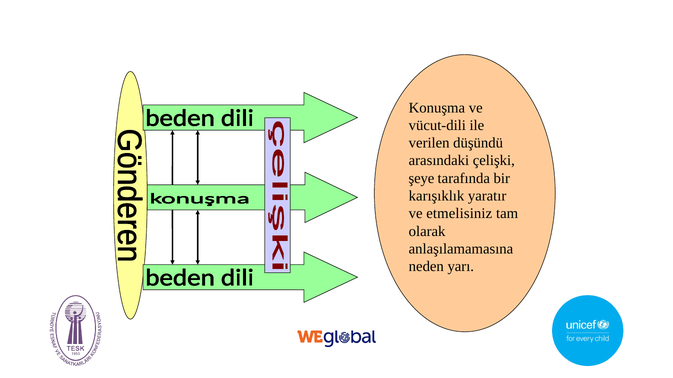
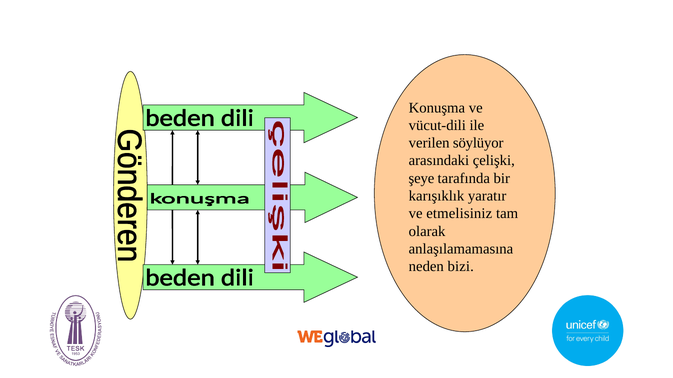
düşündü: düşündü -> söylüyor
yarı: yarı -> bizi
